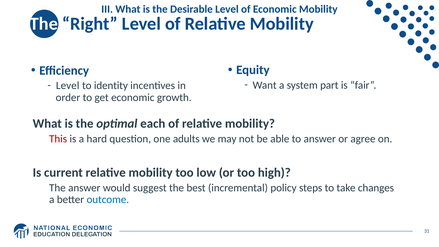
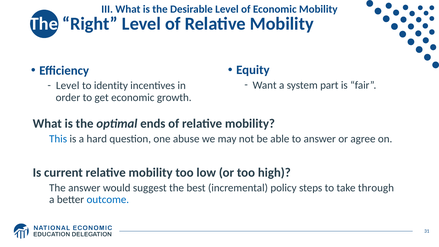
each: each -> ends
This colour: red -> blue
adults: adults -> abuse
changes: changes -> through
